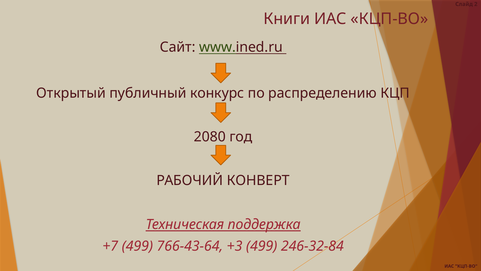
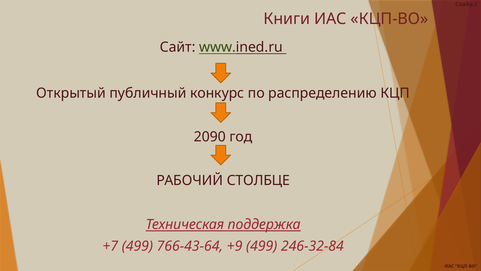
2080: 2080 -> 2090
КОНВЕРТ: КОНВЕРТ -> СТОЛБЦЕ
+3: +3 -> +9
